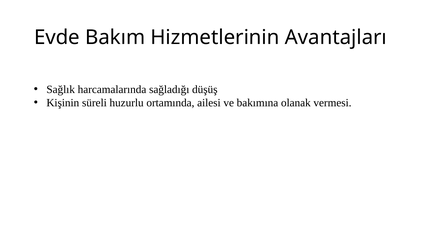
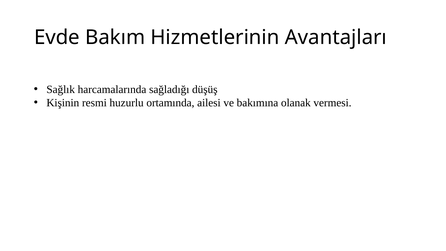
süreli: süreli -> resmi
